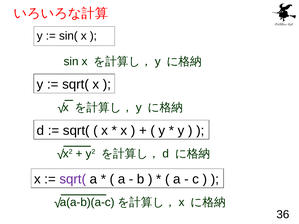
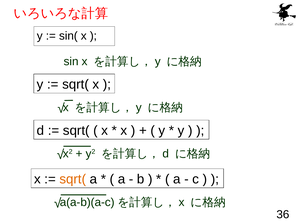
sqrt( at (73, 179) colour: purple -> orange
